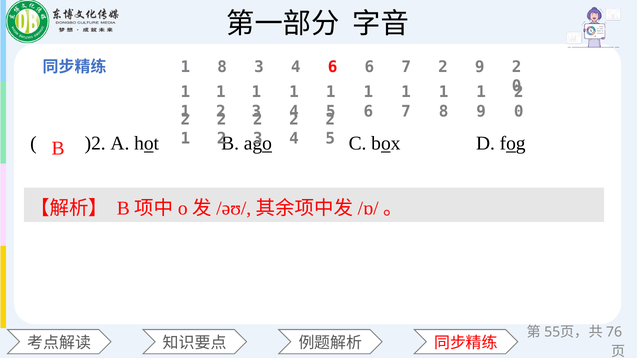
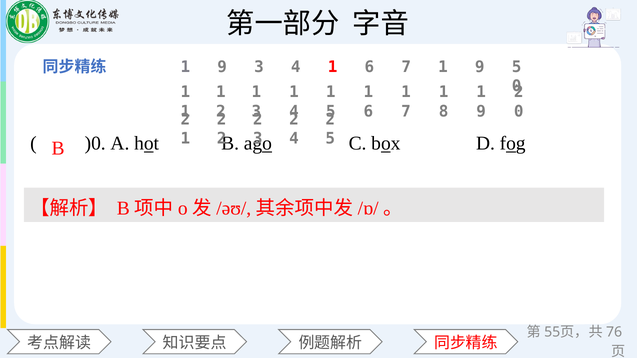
8 at (222, 67): 8 -> 9
3 4 6: 6 -> 1
6 7 2: 2 -> 1
2 at (517, 67): 2 -> 5
)2: )2 -> )0
